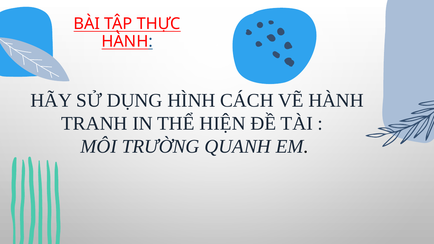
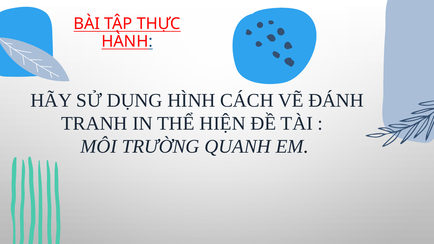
VẼ HÀNH: HÀNH -> ĐÁNH
